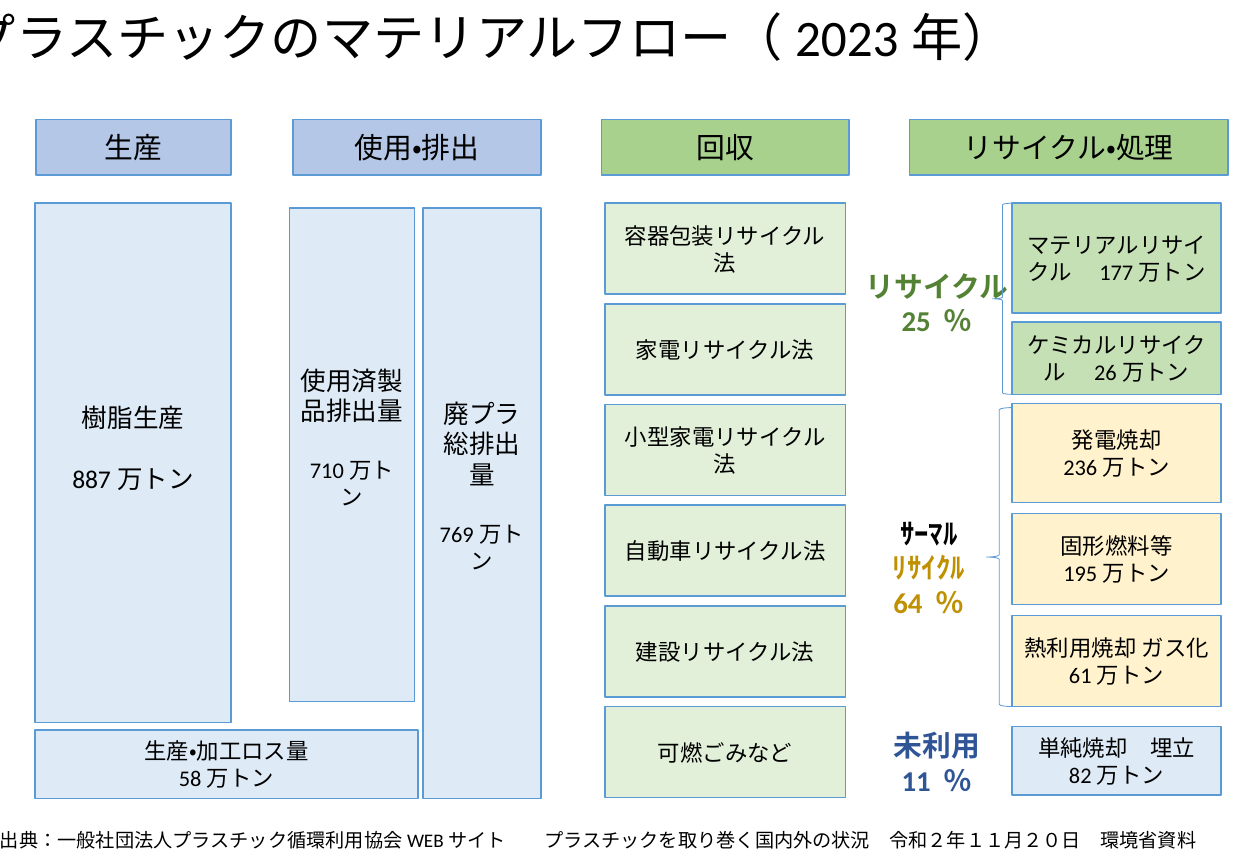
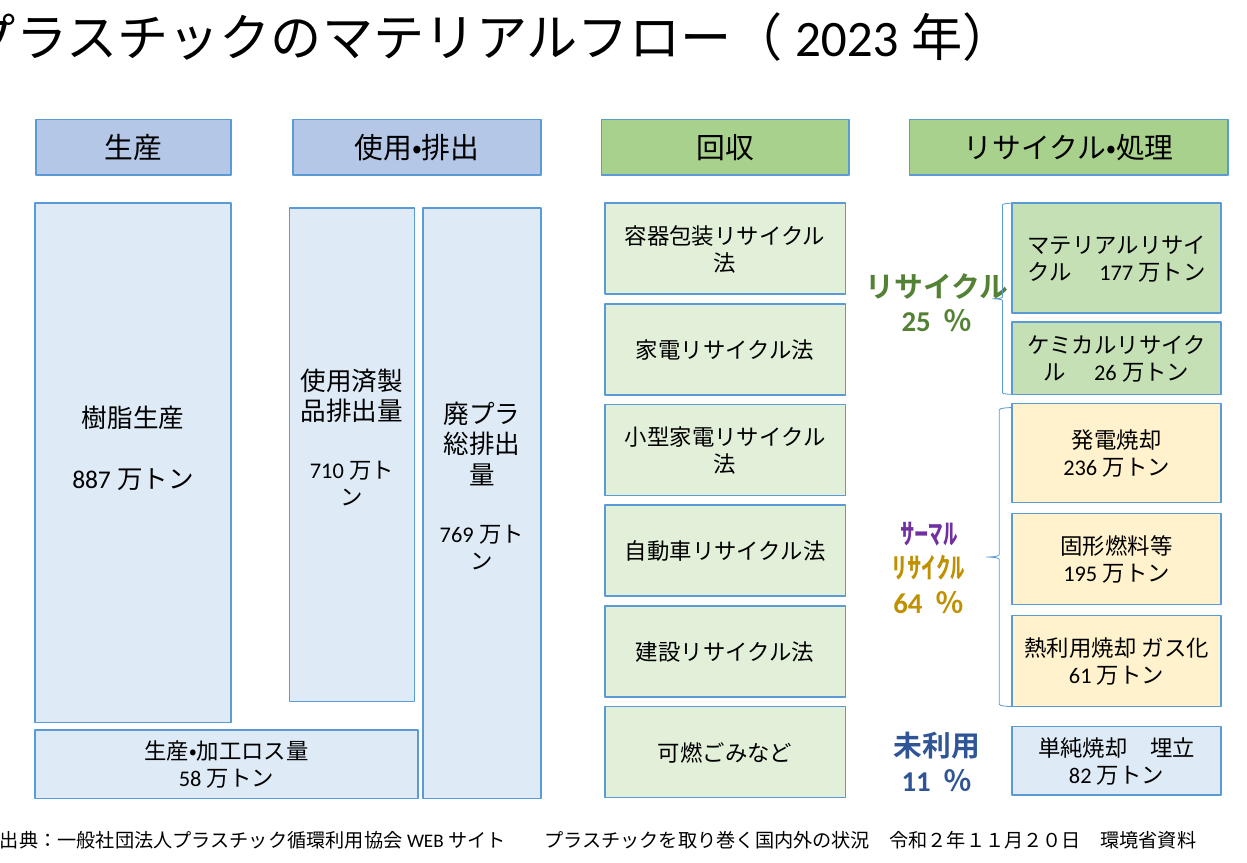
ｻｰﾏﾙ colour: black -> purple
